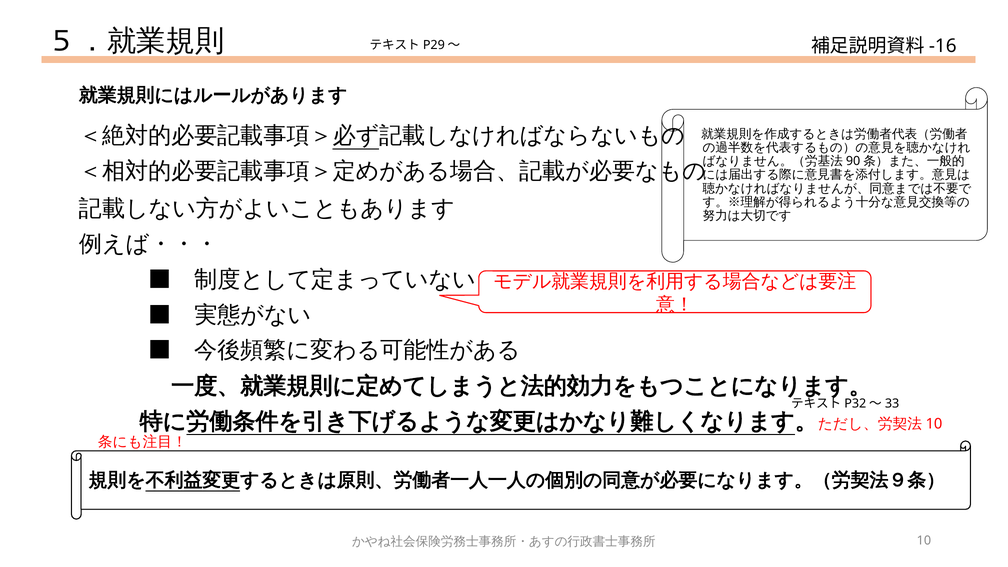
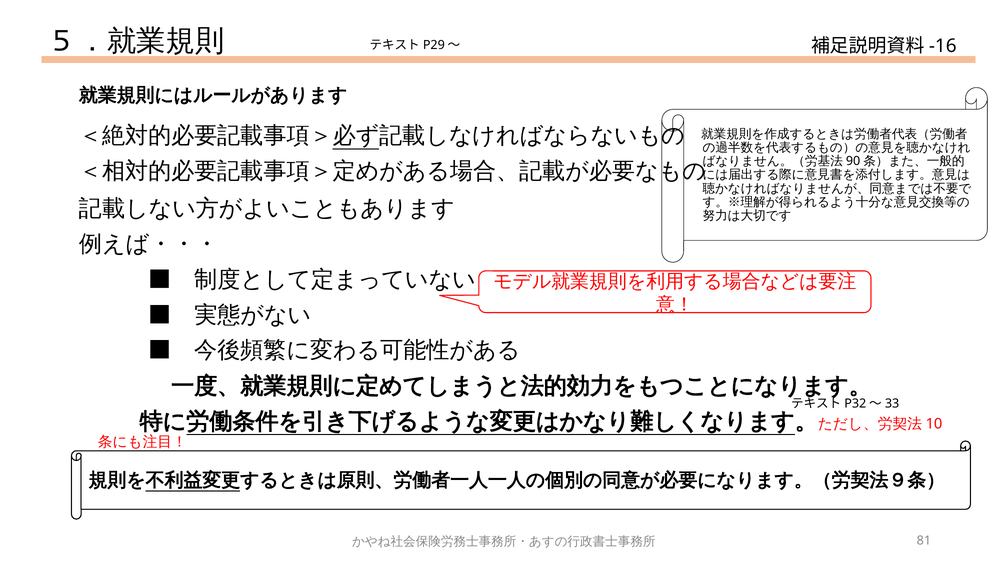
10: 10 -> 81
